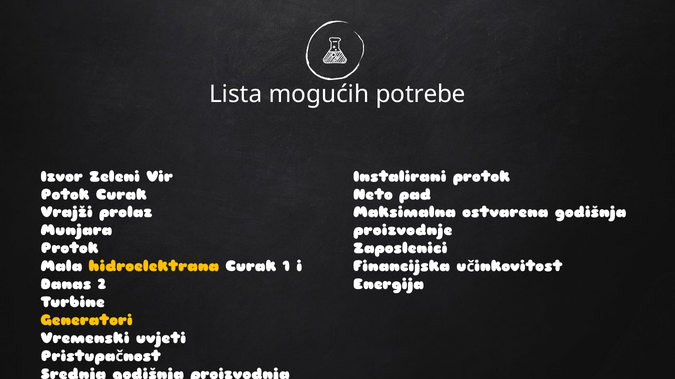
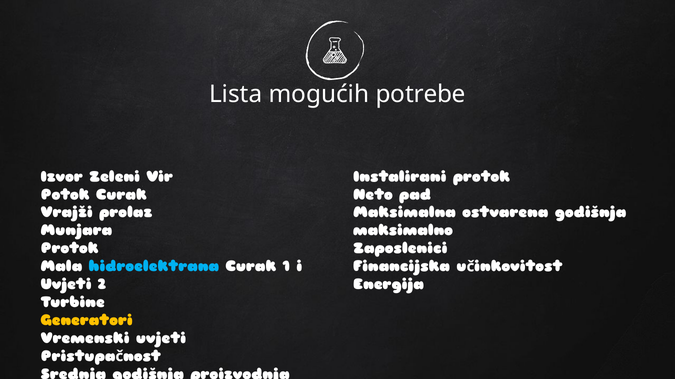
proizvodnje: proizvodnje -> maksimalno
hidroelektrana colour: yellow -> light blue
Danas at (66, 285): Danas -> Uvjeti
